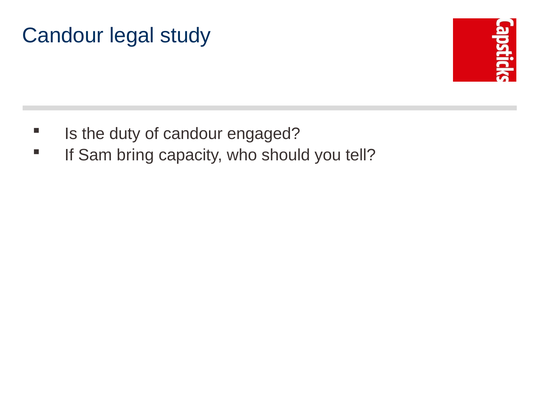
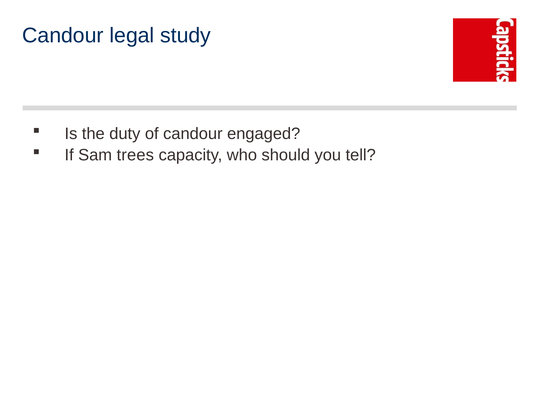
bring: bring -> trees
